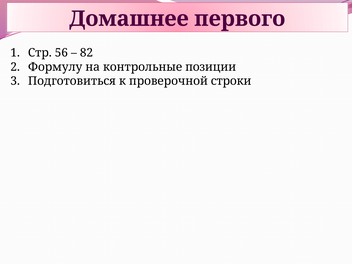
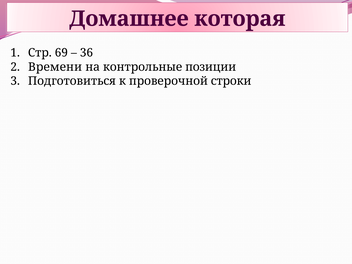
первого: первого -> которая
56: 56 -> 69
82: 82 -> 36
Формулу: Формулу -> Времени
